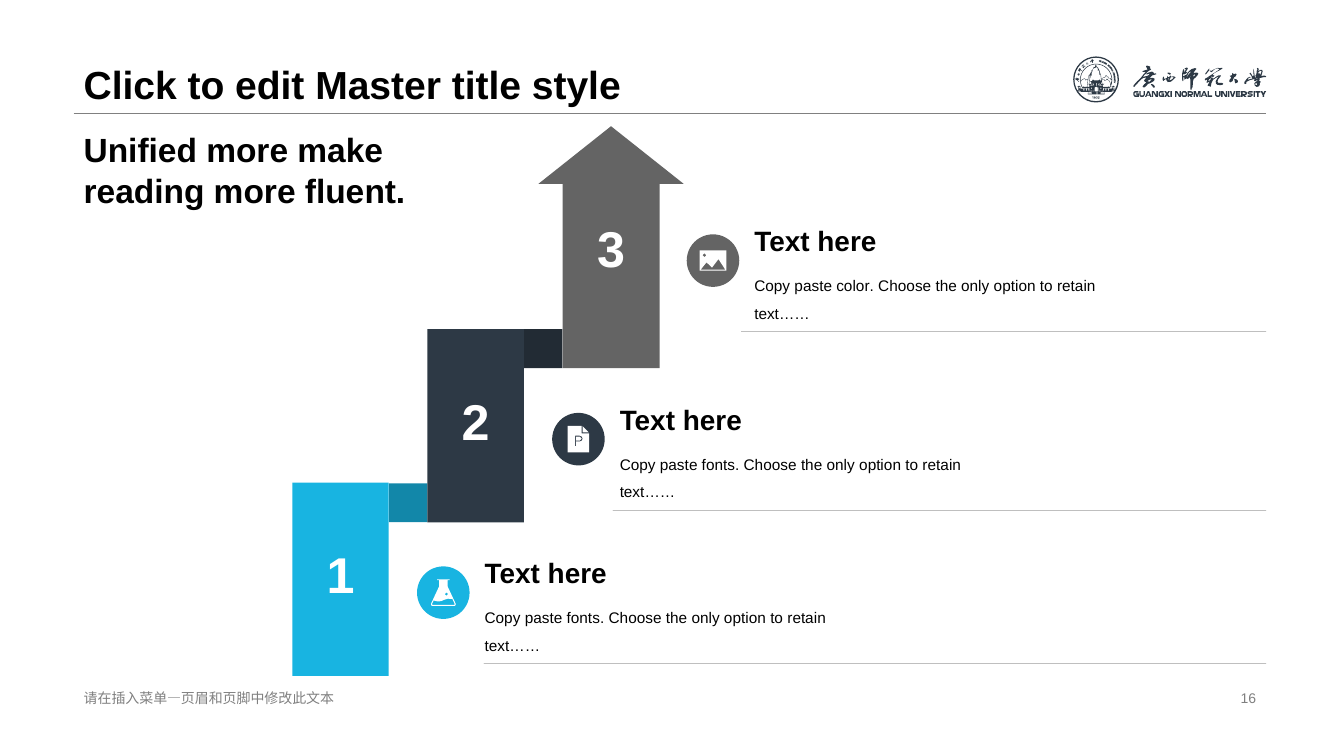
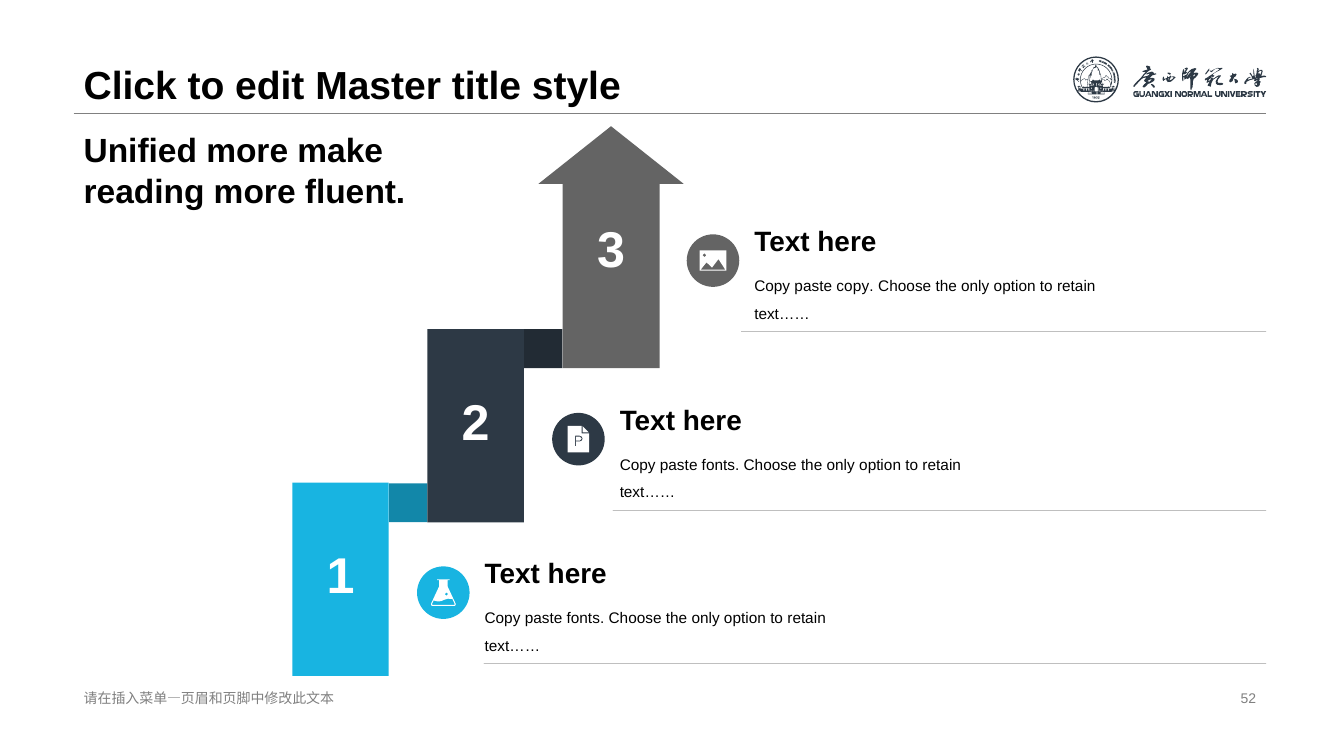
paste color: color -> copy
16: 16 -> 52
